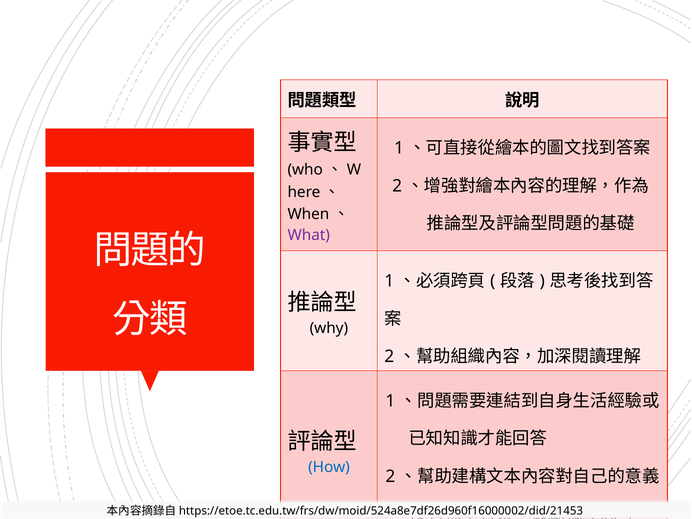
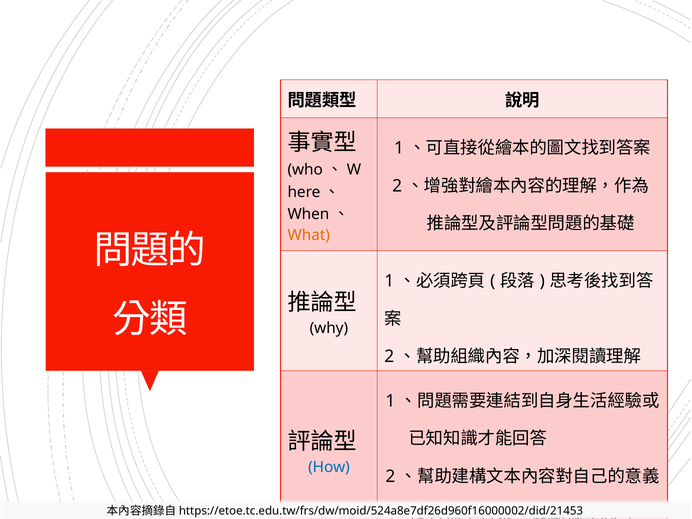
What colour: purple -> orange
